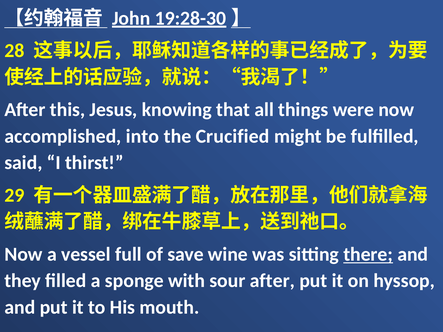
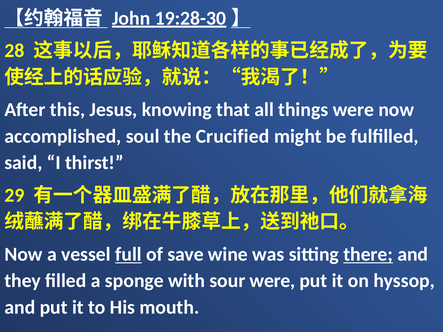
into: into -> soul
full underline: none -> present
sour after: after -> were
